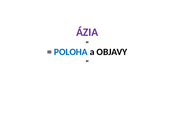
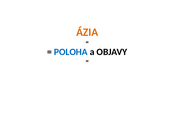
ÁZIA colour: purple -> orange
